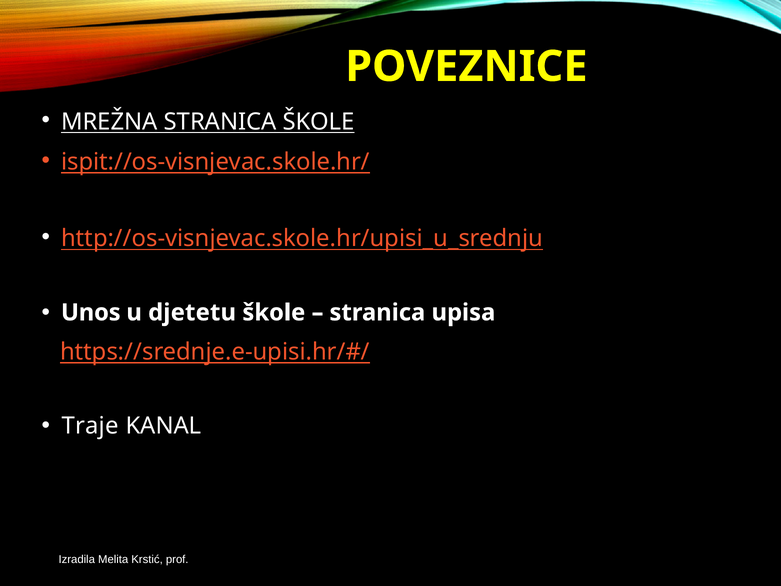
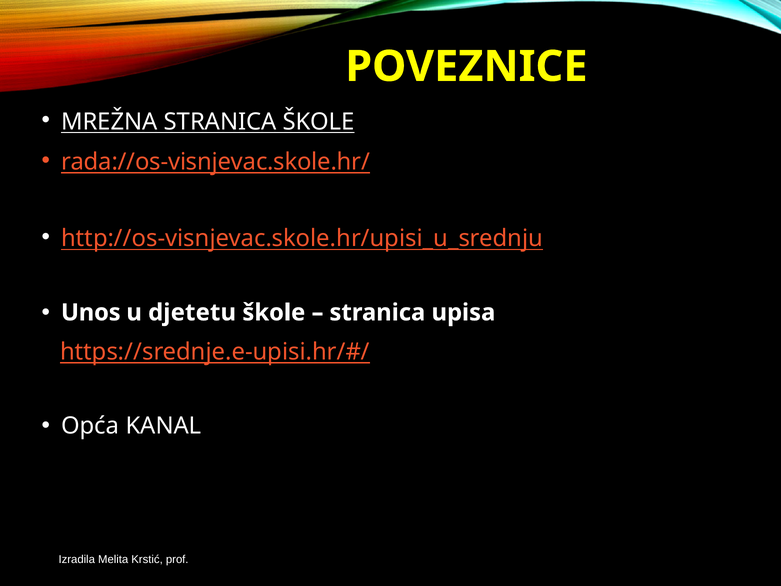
ispit://os-visnjevac.skole.hr/: ispit://os-visnjevac.skole.hr/ -> rada://os-visnjevac.skole.hr/
Traje: Traje -> Opća
